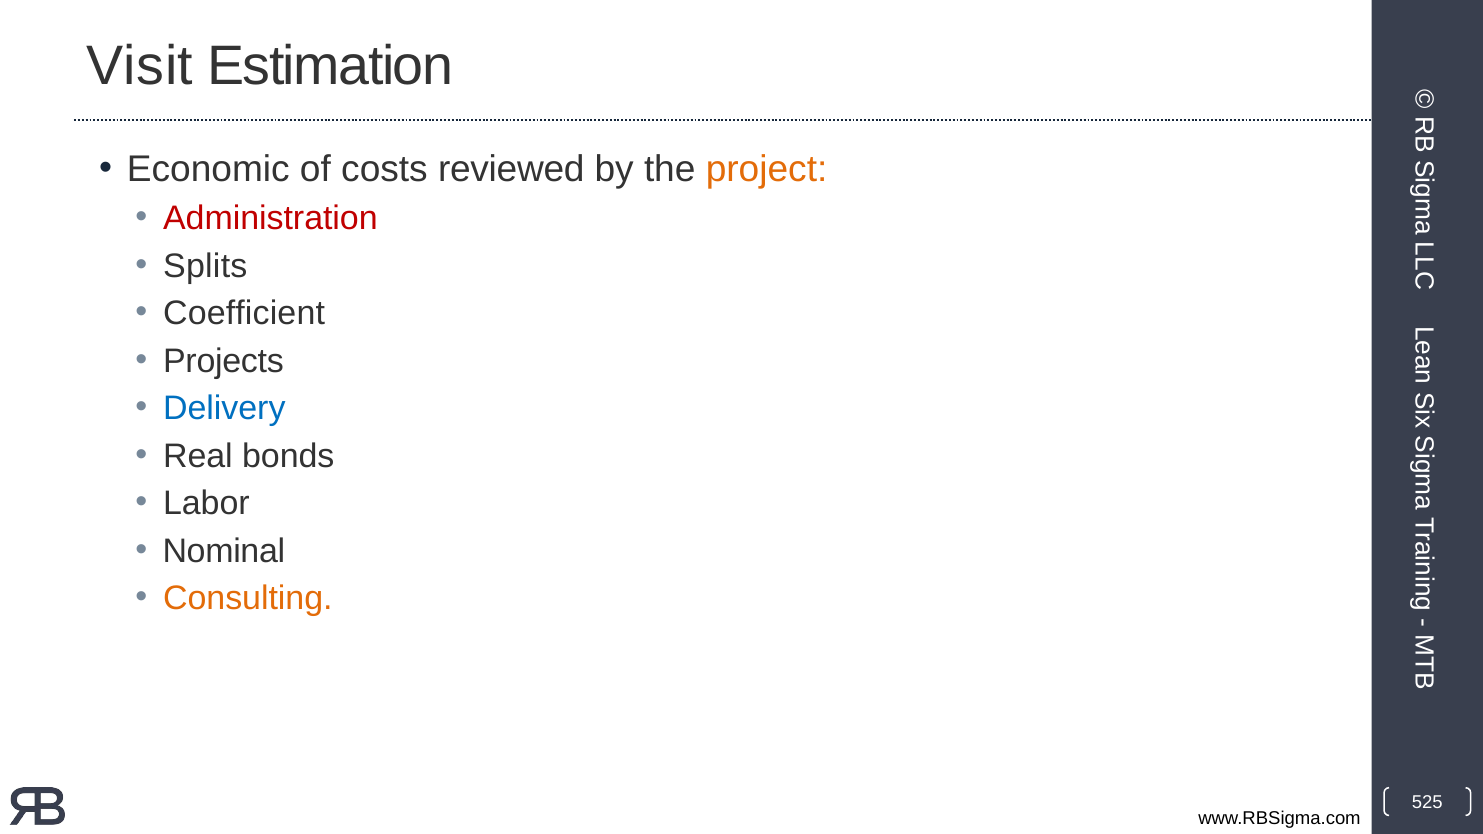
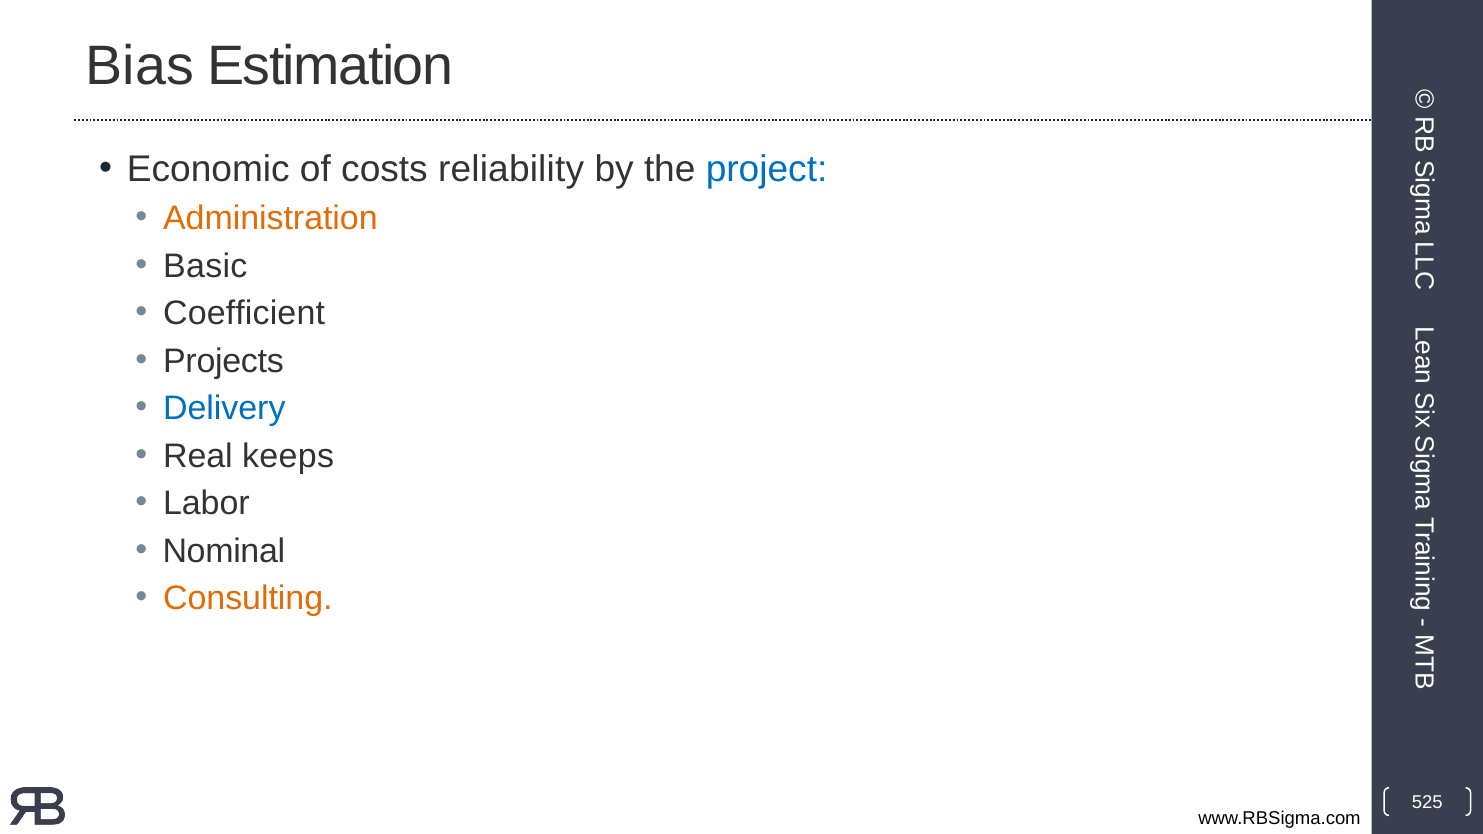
Visit: Visit -> Bias
reviewed: reviewed -> reliability
project colour: orange -> blue
Administration colour: red -> orange
Splits: Splits -> Basic
bonds: bonds -> keeps
